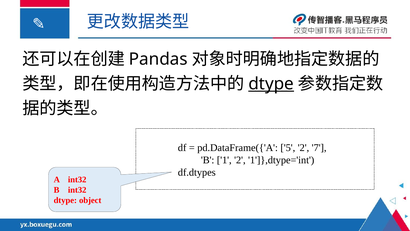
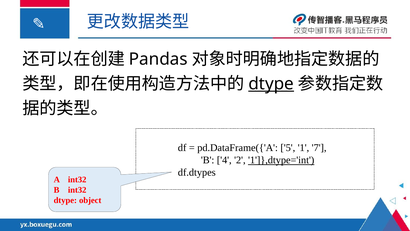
5 2: 2 -> 1
1: 1 -> 4
1']},dtype='int underline: none -> present
